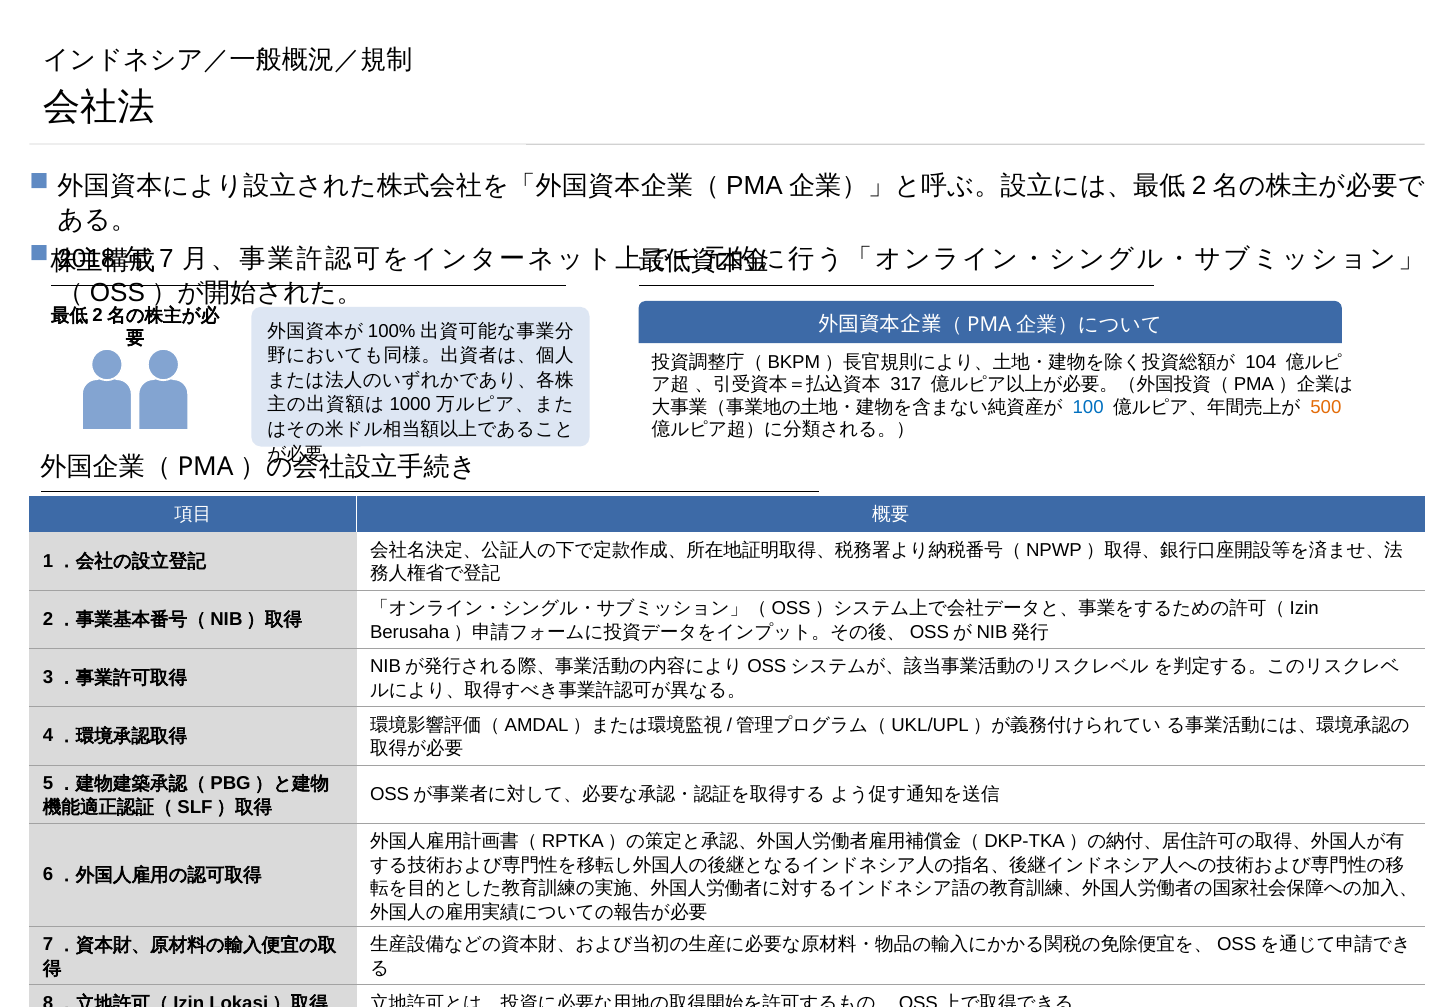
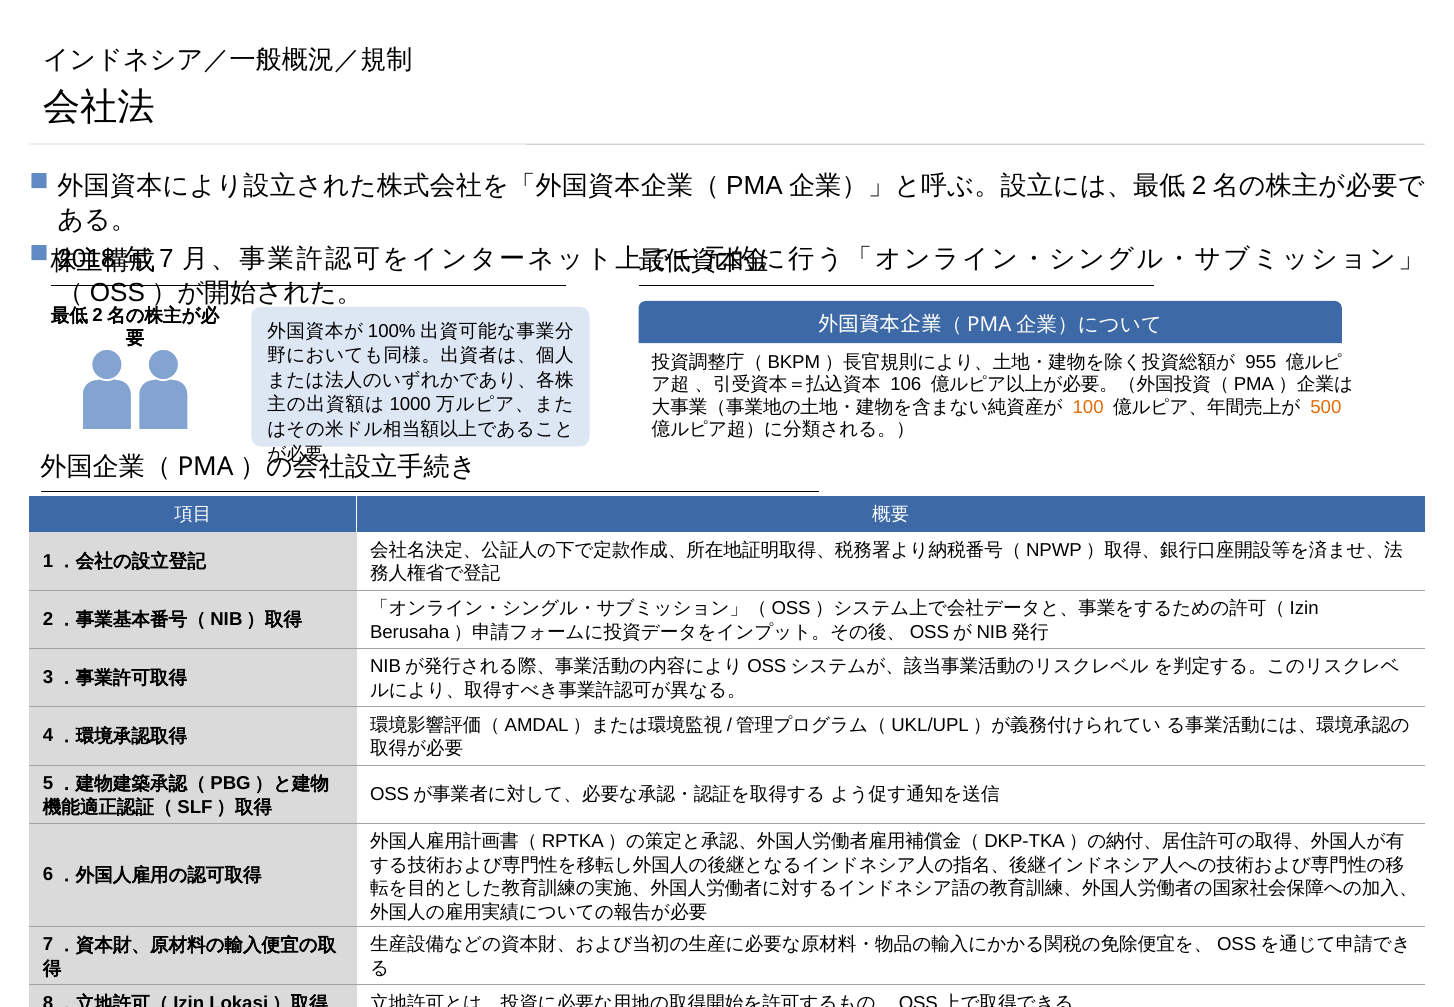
104: 104 -> 955
317: 317 -> 106
100 colour: blue -> orange
